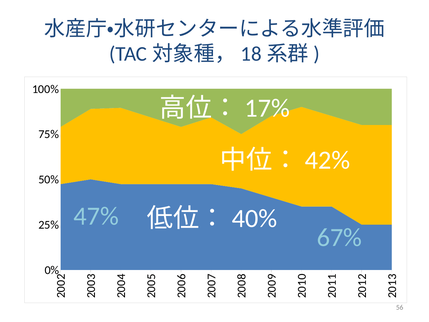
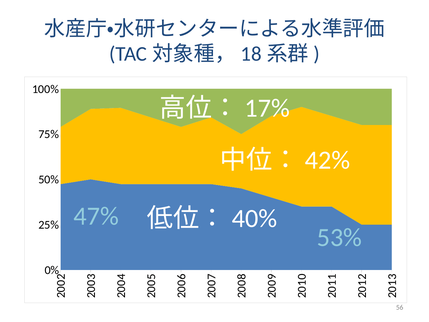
67%: 67% -> 53%
